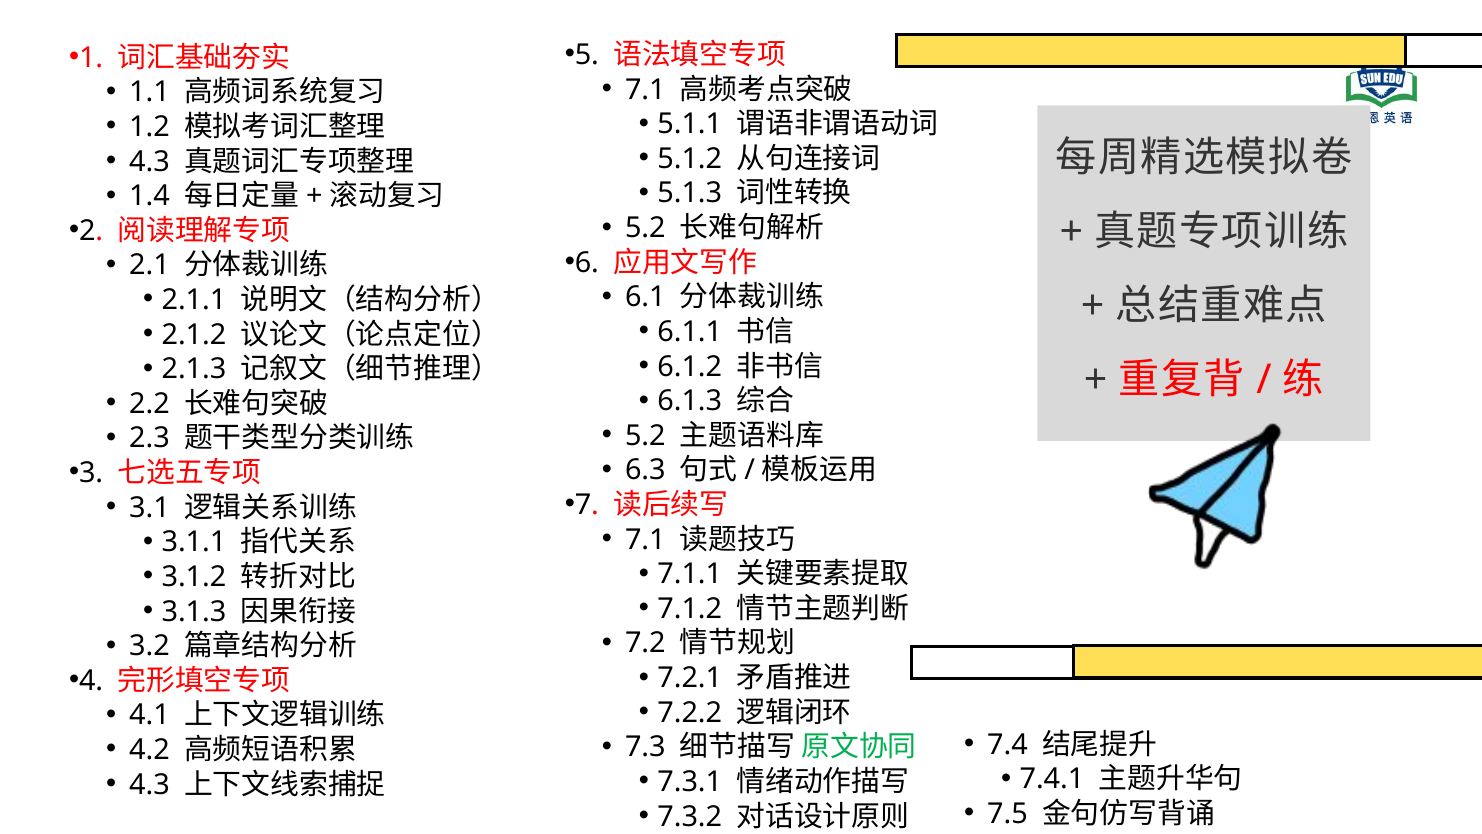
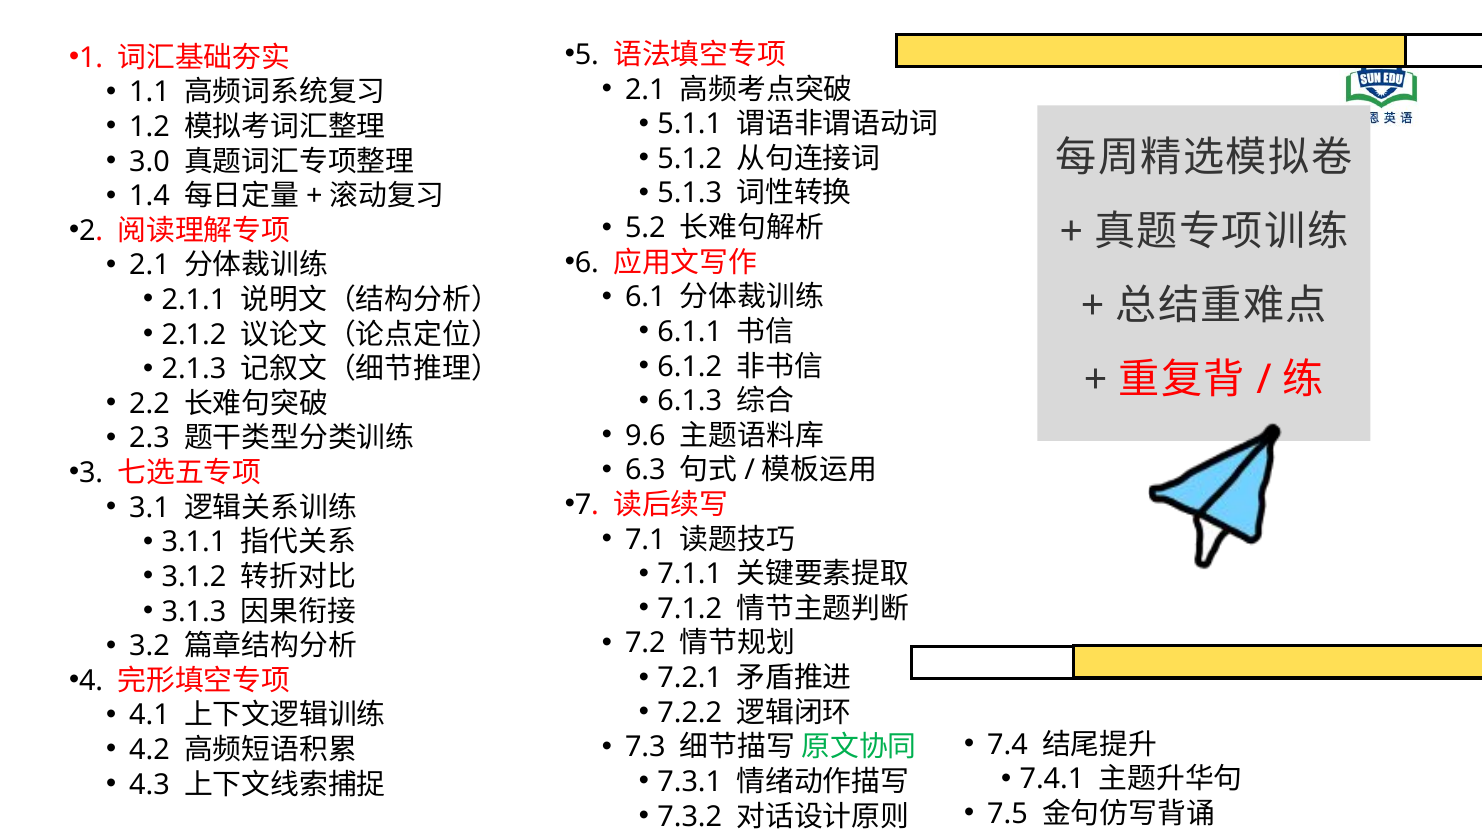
7.1 at (645, 90): 7.1 -> 2.1
4.3 at (150, 161): 4.3 -> 3.0
5.2 at (645, 436): 5.2 -> 9.6
